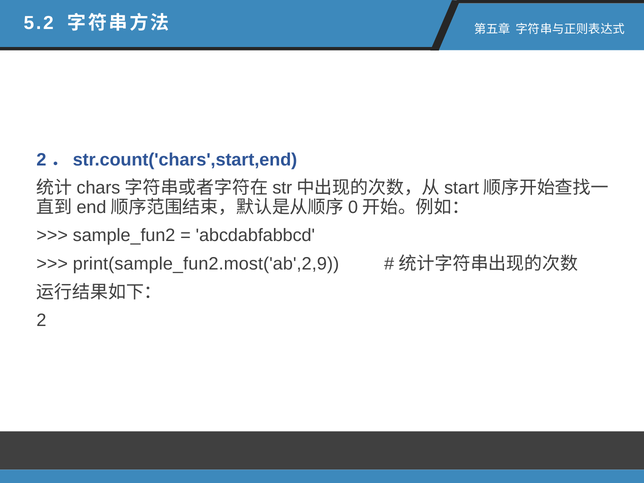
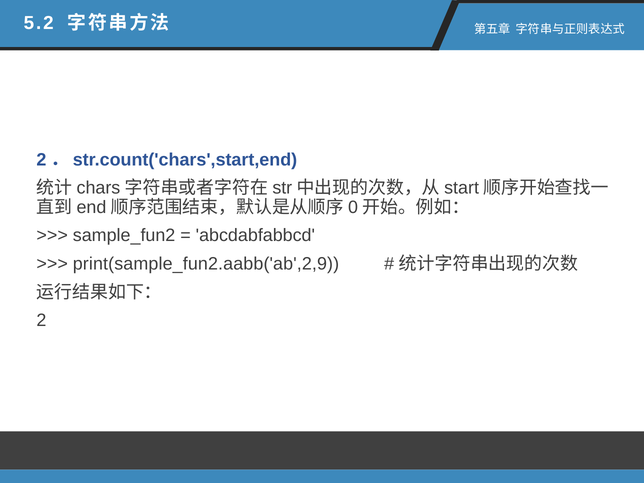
print(sample_fun2.most('ab',2,9: print(sample_fun2.most('ab',2,9 -> print(sample_fun2.aabb('ab',2,9
